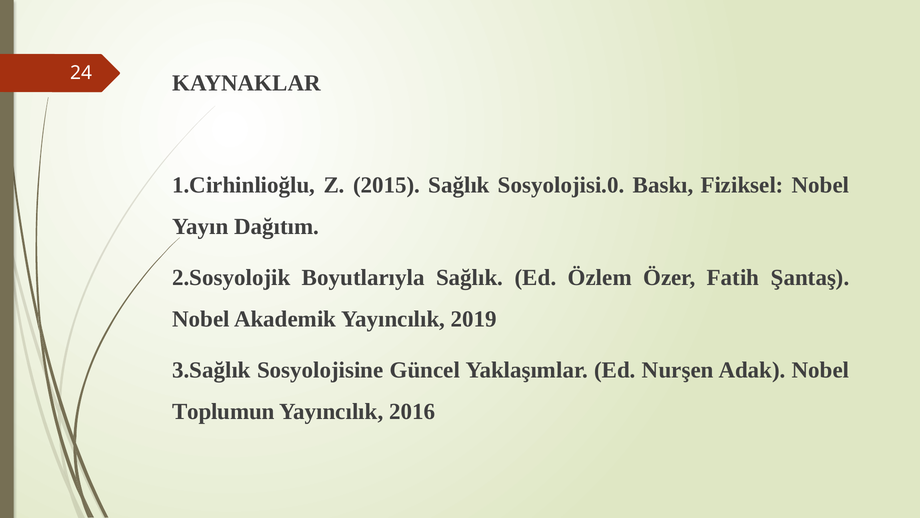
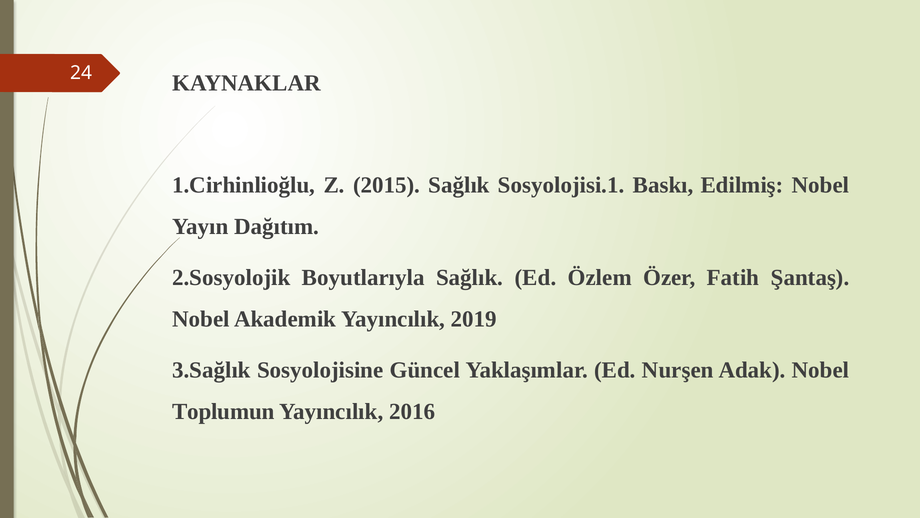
Sosyolojisi.0: Sosyolojisi.0 -> Sosyolojisi.1
Fiziksel: Fiziksel -> Edilmiş
